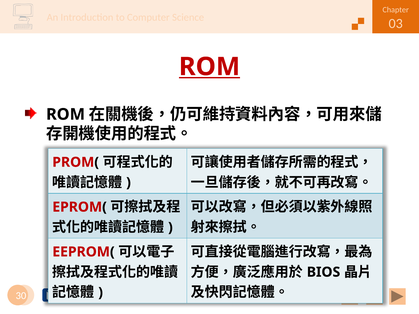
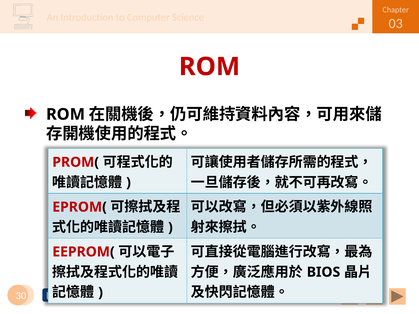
ROM at (209, 67) underline: present -> none
